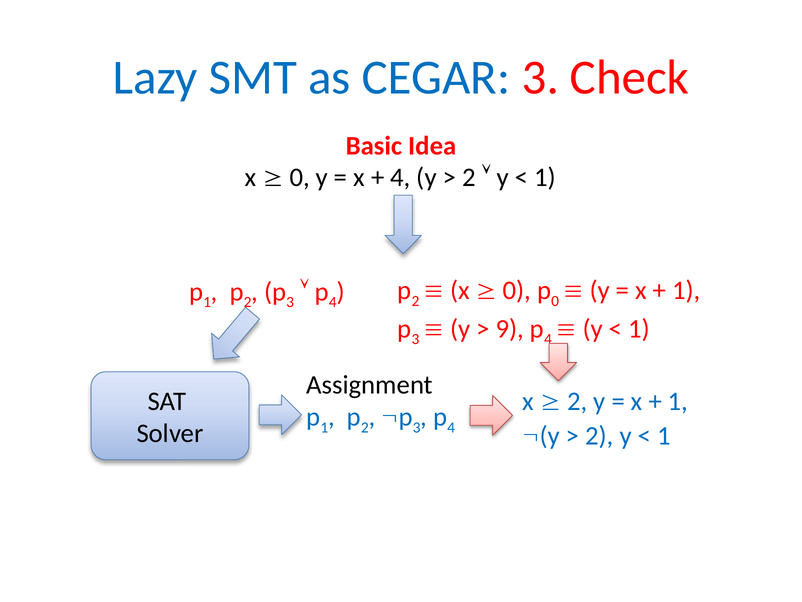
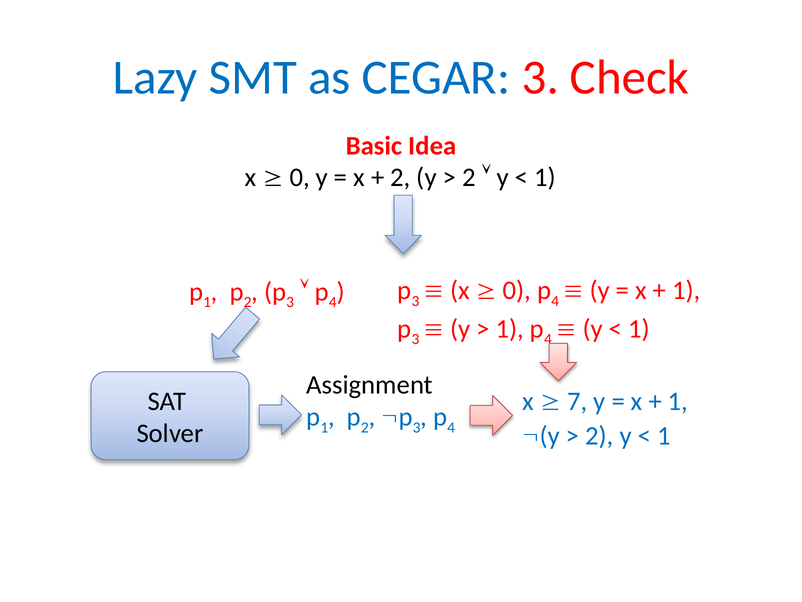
4 at (400, 177): 4 -> 2
2 at (415, 301): 2 -> 3
0 at (555, 301): 0 -> 4
9 at (510, 329): 9 -> 1
2 at (577, 401): 2 -> 7
